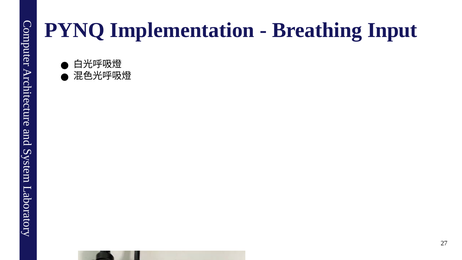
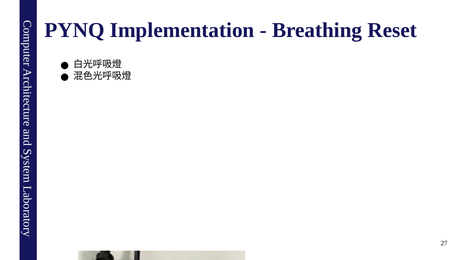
Input: Input -> Reset
